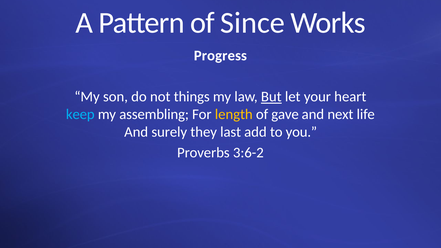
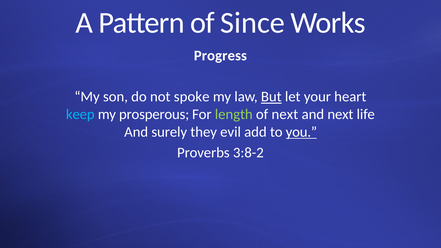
things: things -> spoke
assembling: assembling -> prosperous
length colour: yellow -> light green
of gave: gave -> next
last: last -> evil
you underline: none -> present
3:6-2: 3:6-2 -> 3:8-2
